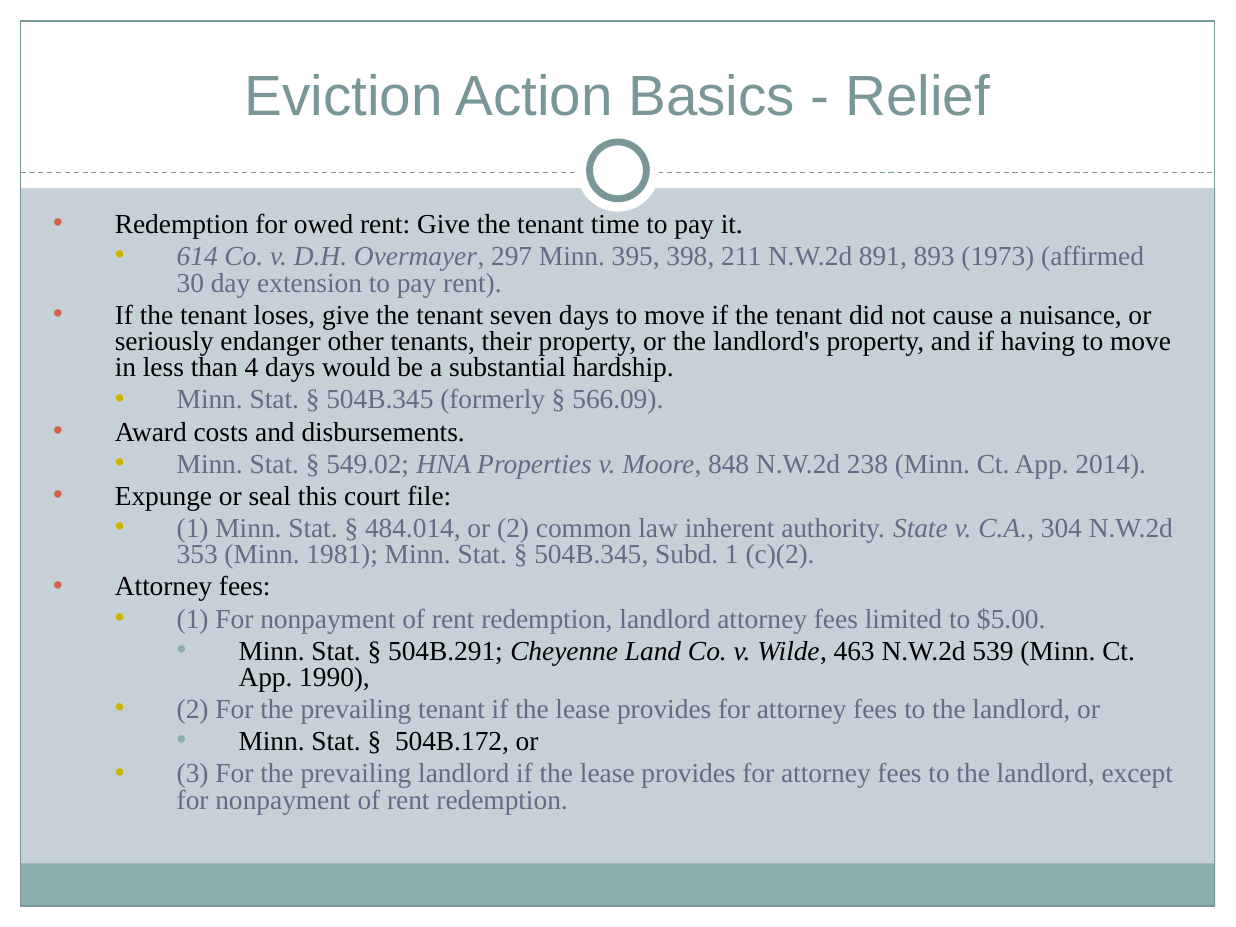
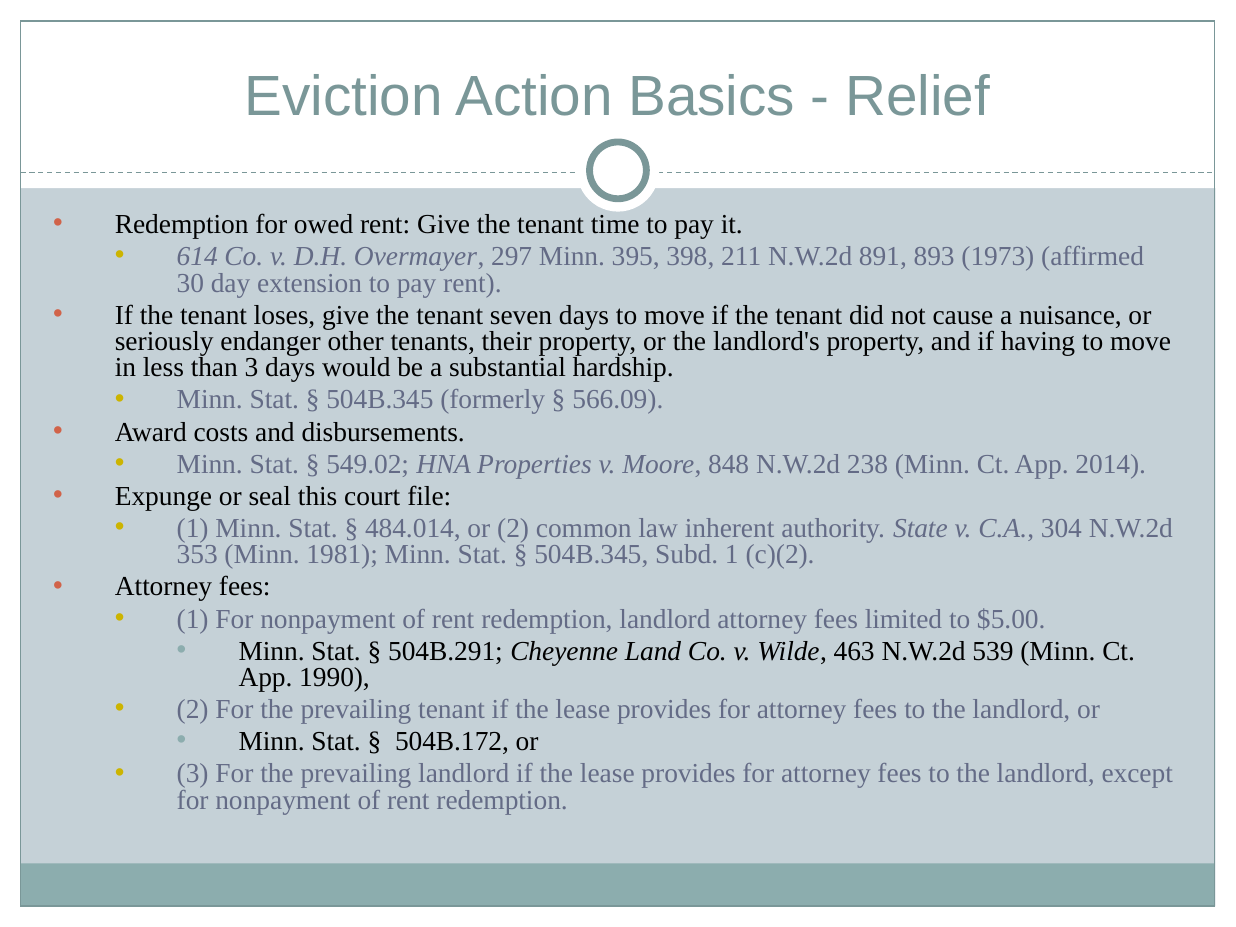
than 4: 4 -> 3
